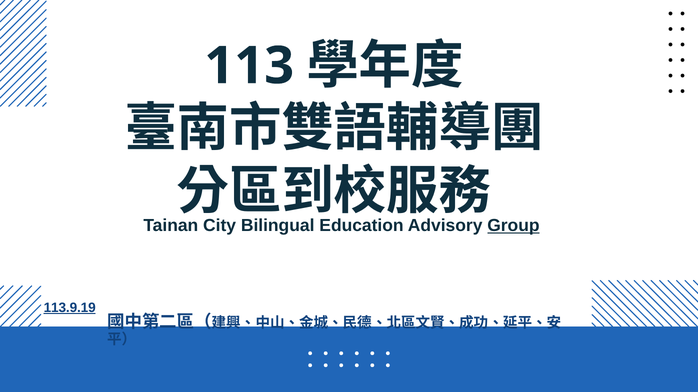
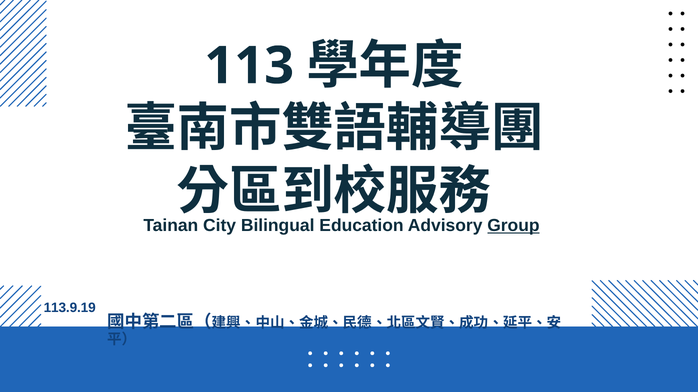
113.9.19 underline: present -> none
